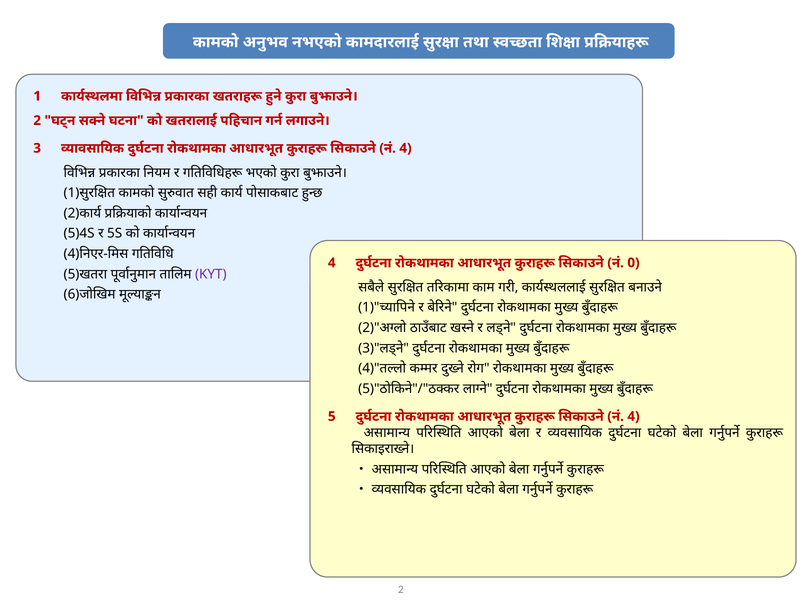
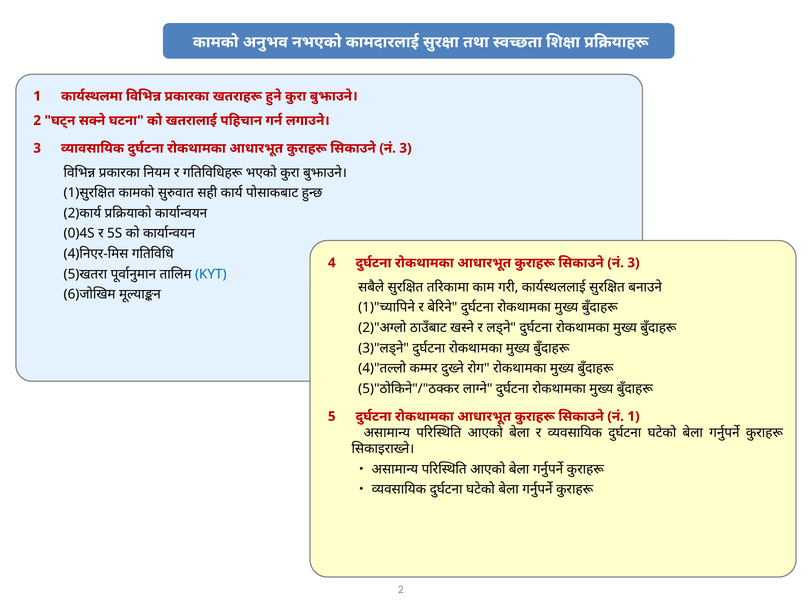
4 at (405, 148): 4 -> 3
5)4S: 5)4S -> 0)4S
0 at (633, 263): 0 -> 3
KYT colour: purple -> blue
4 at (633, 416): 4 -> 1
